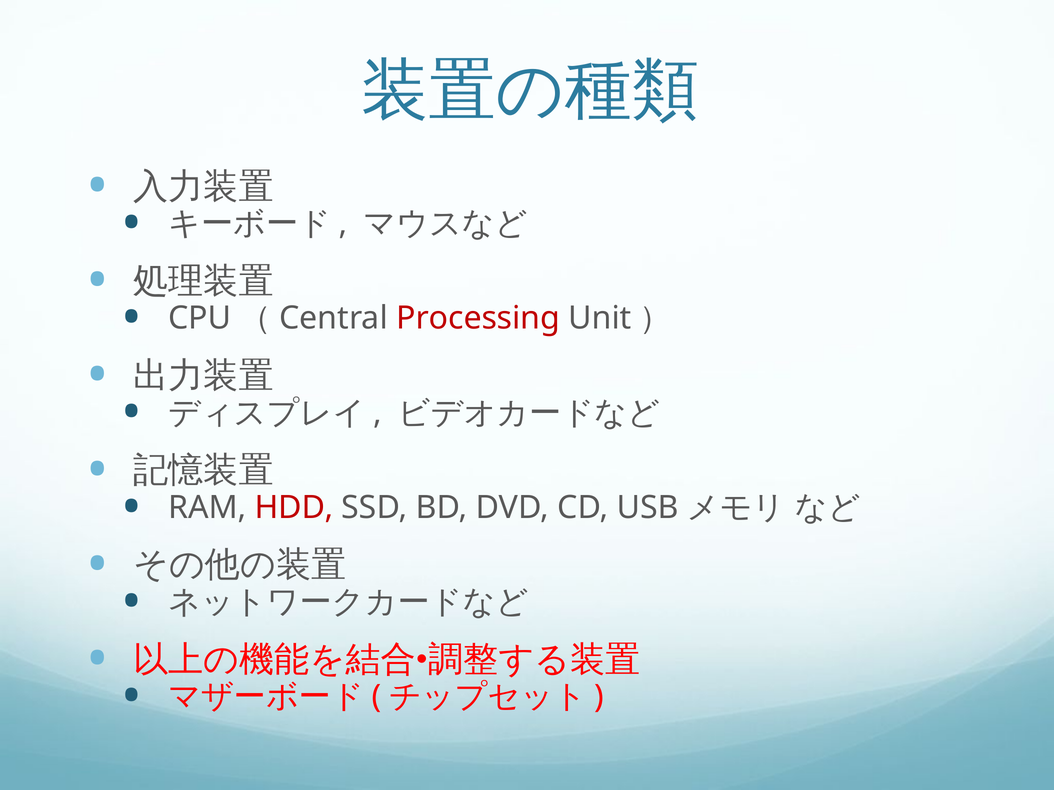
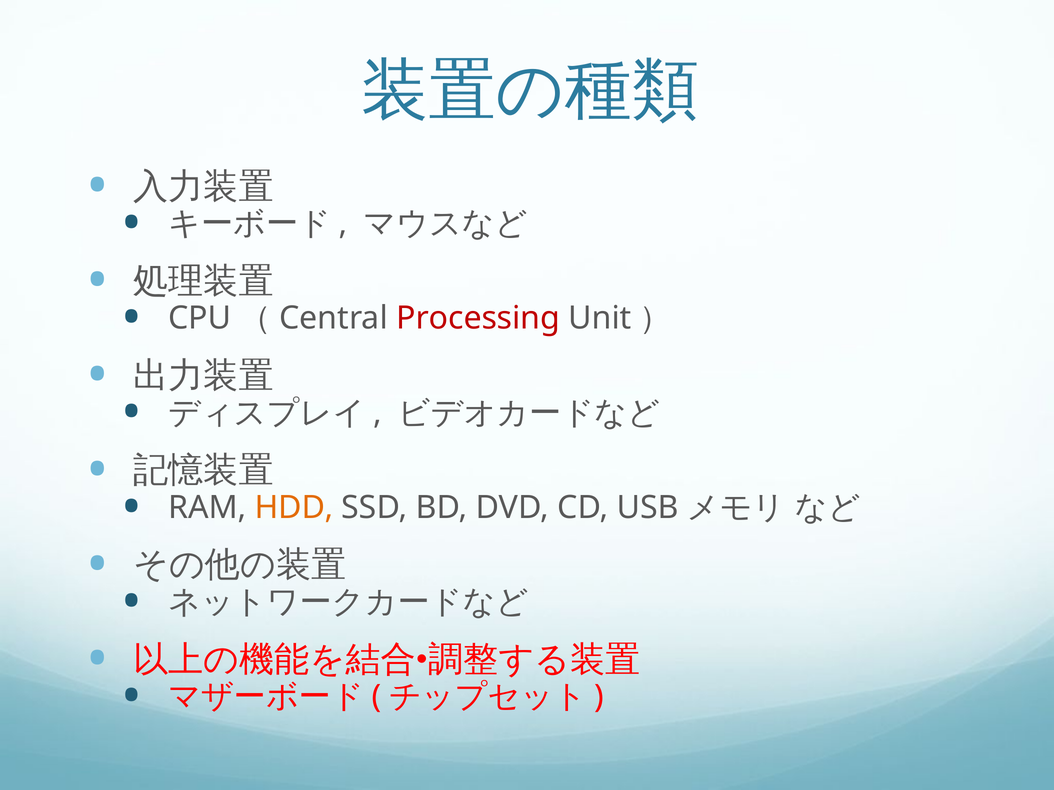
HDD colour: red -> orange
